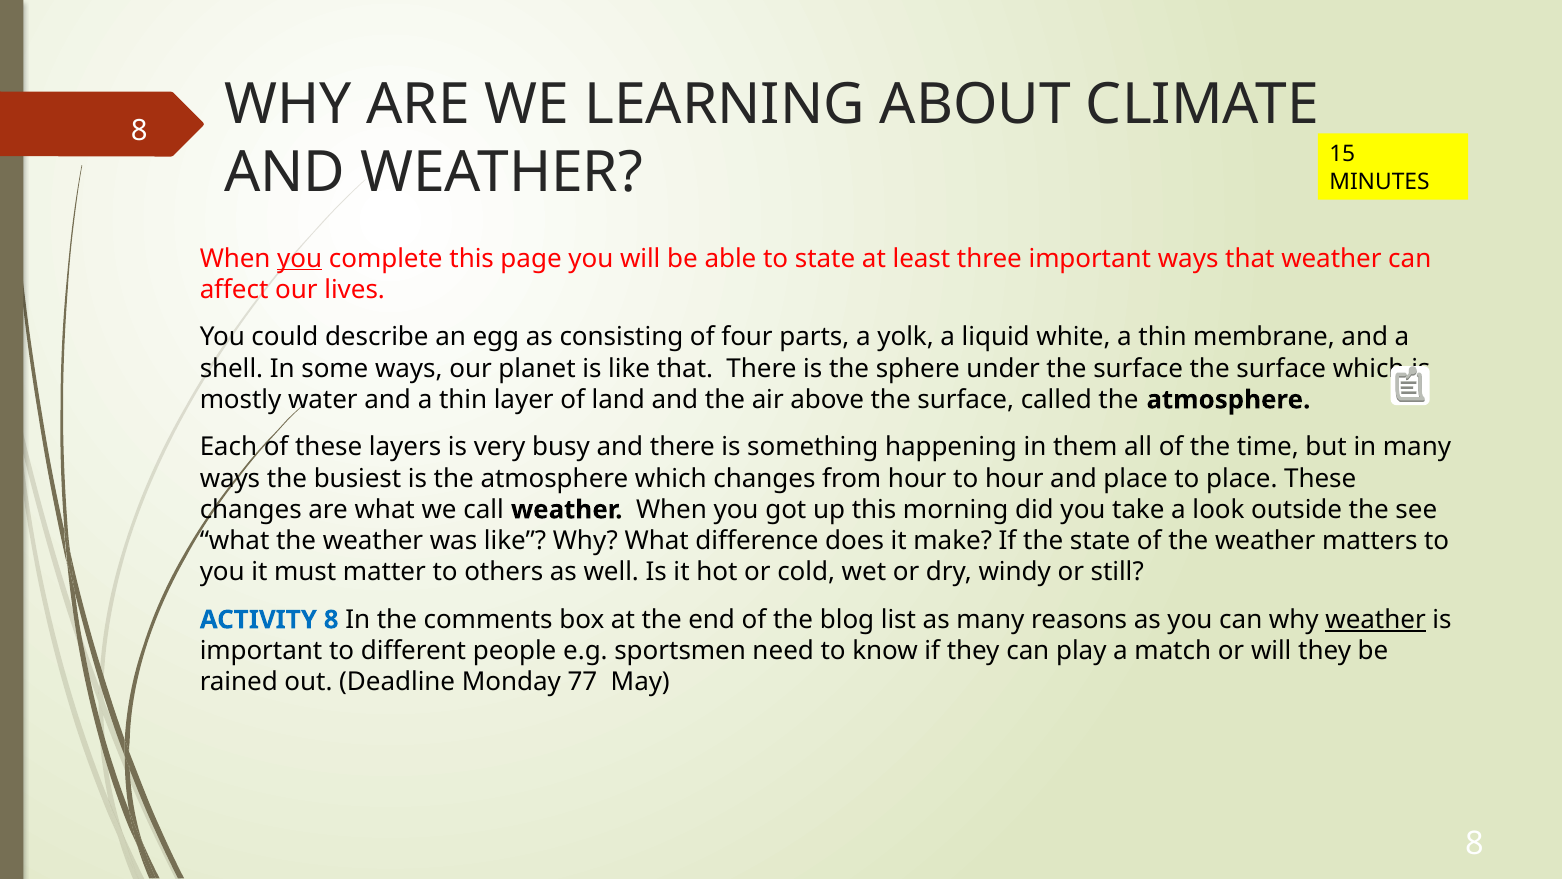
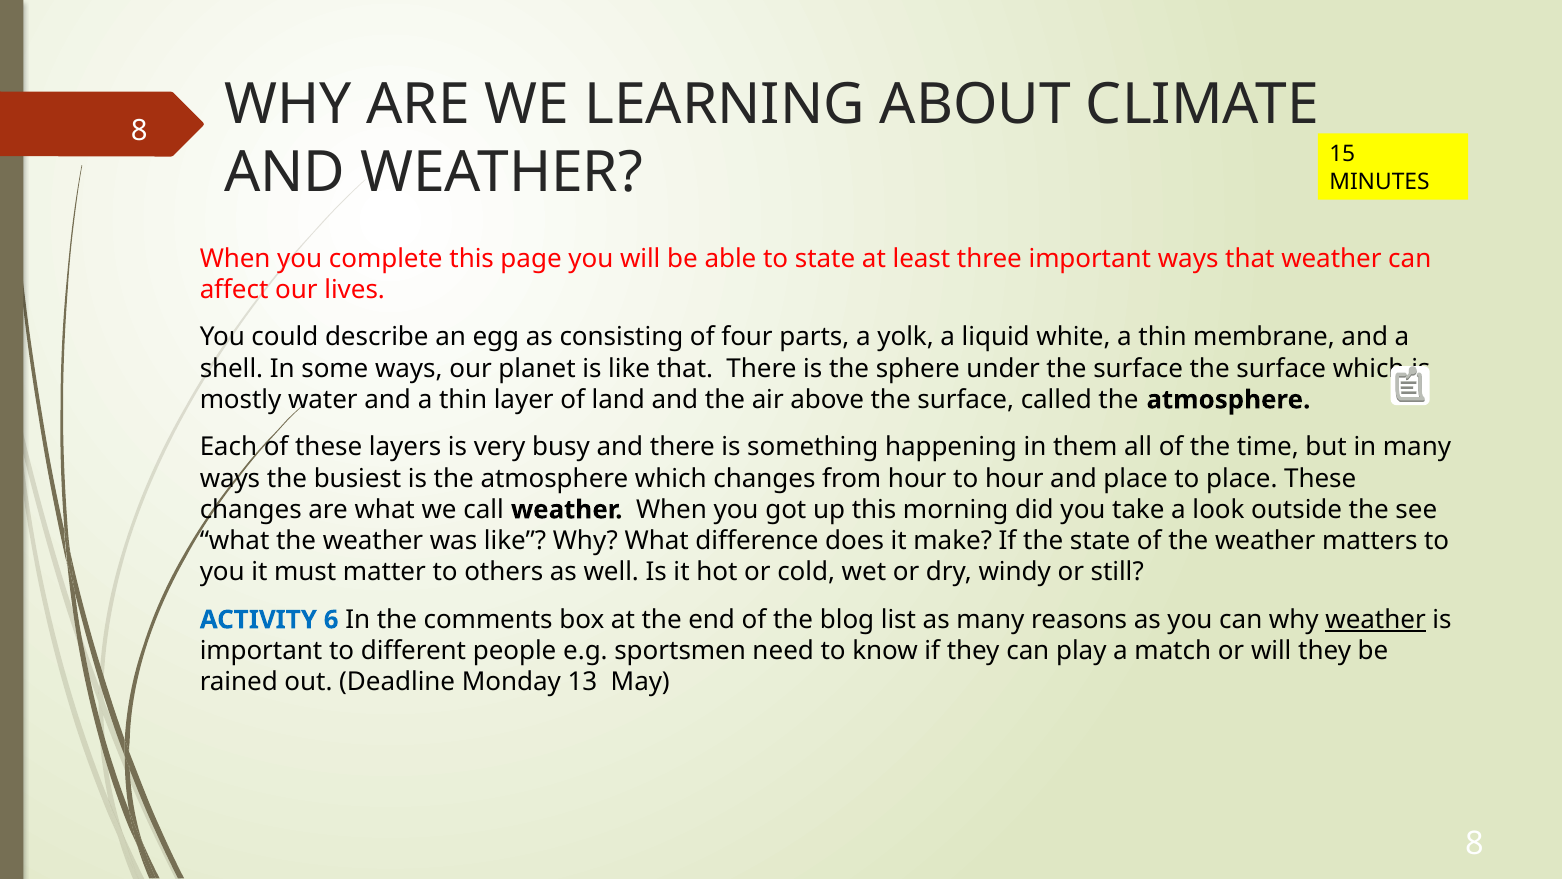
you at (300, 258) underline: present -> none
ACTIVITY 8: 8 -> 6
77: 77 -> 13
